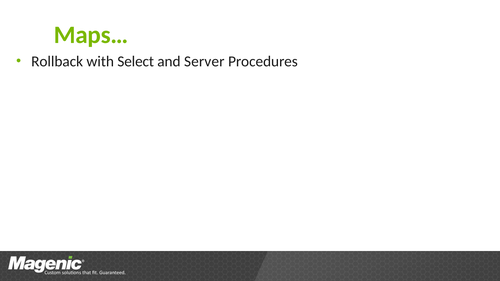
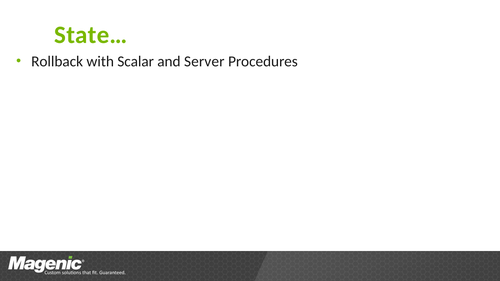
Maps…: Maps… -> State…
Select: Select -> Scalar
